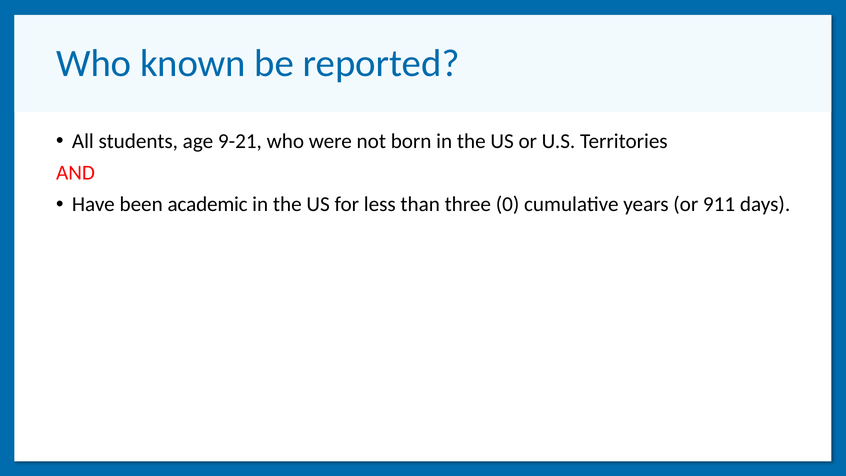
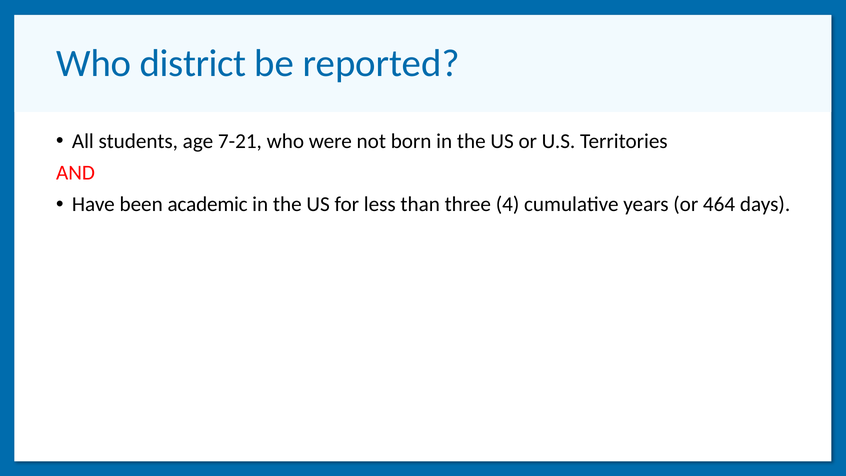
known: known -> district
9-21: 9-21 -> 7-21
0: 0 -> 4
911: 911 -> 464
